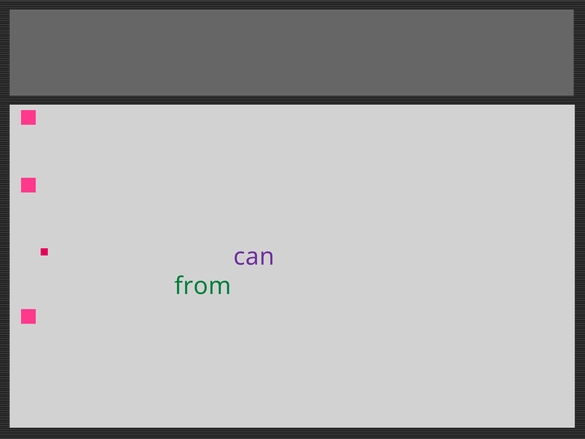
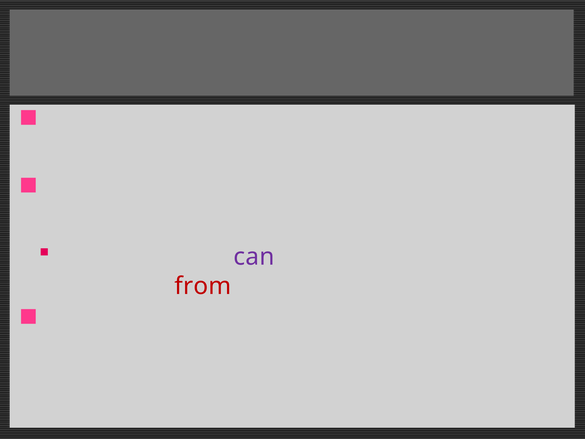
from at (203, 286) colour: green -> red
